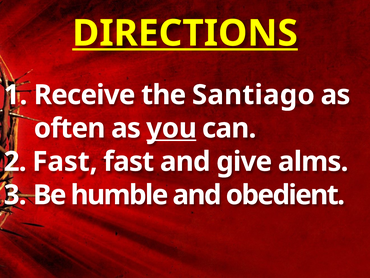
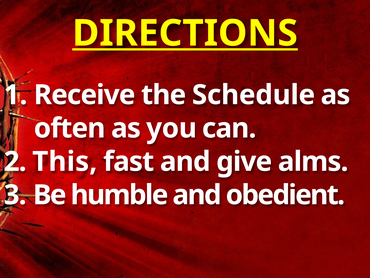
Santiago: Santiago -> Schedule
you underline: present -> none
2 Fast: Fast -> This
